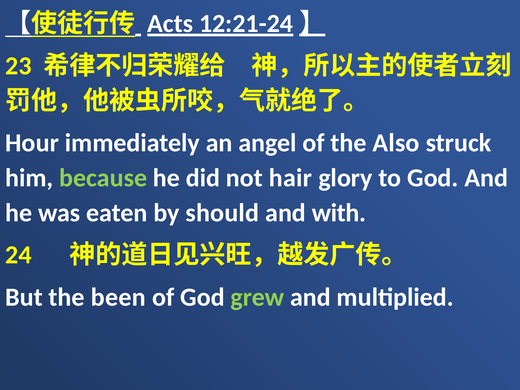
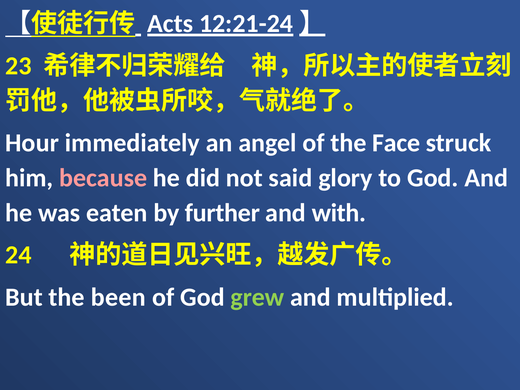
Also: Also -> Face
because colour: light green -> pink
hair: hair -> said
should: should -> further
